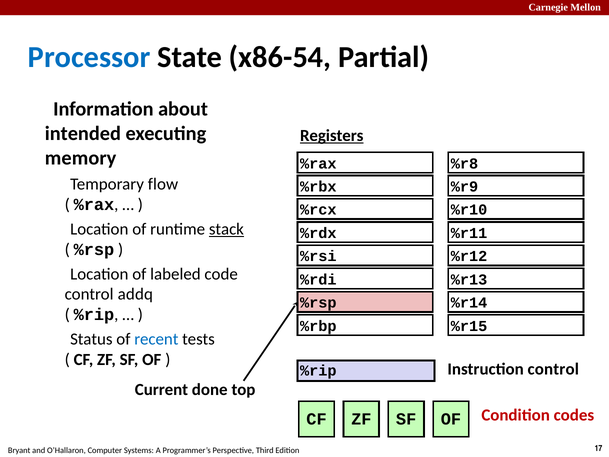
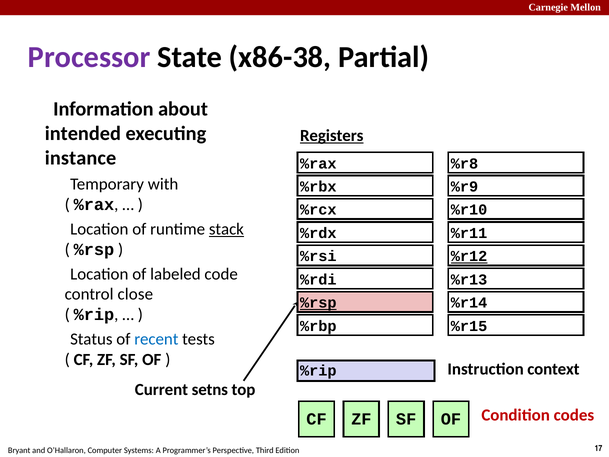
Processor colour: blue -> purple
x86-54: x86-54 -> x86-38
memory: memory -> instance
flow: flow -> with
%r12 underline: none -> present
addq: addq -> close
%rsp at (318, 303) underline: none -> present
Instruction control: control -> context
done: done -> setns
